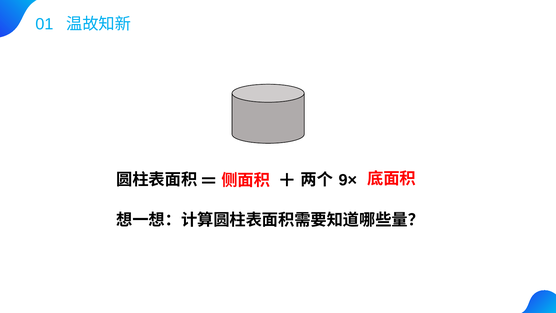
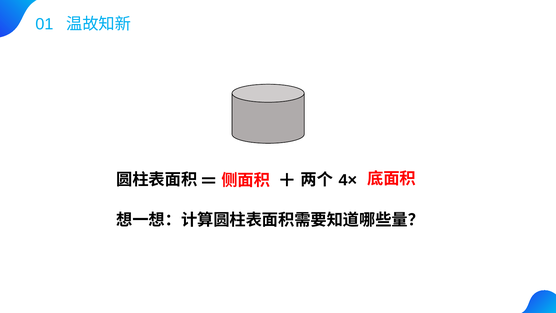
9×: 9× -> 4×
